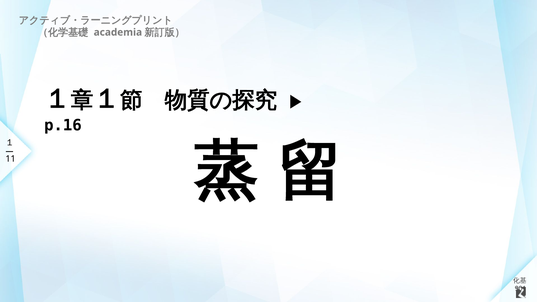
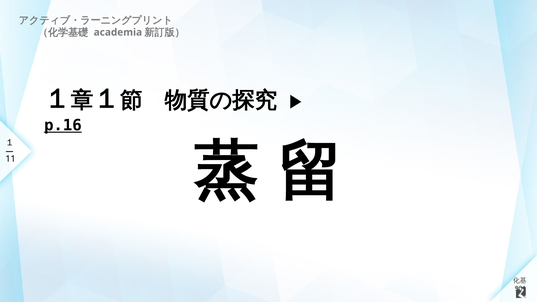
p.16 underline: none -> present
